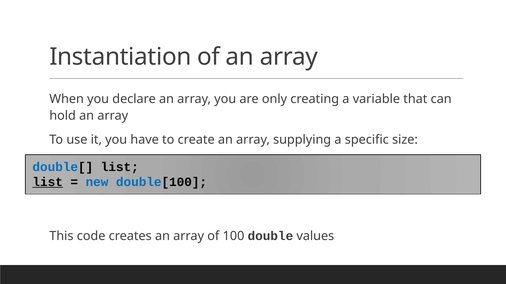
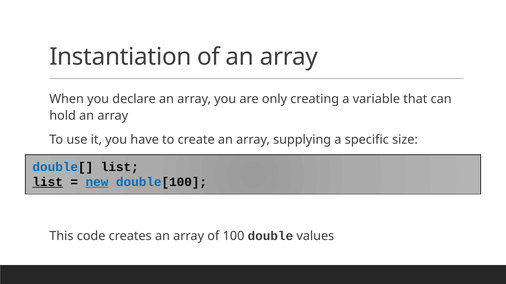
new underline: none -> present
